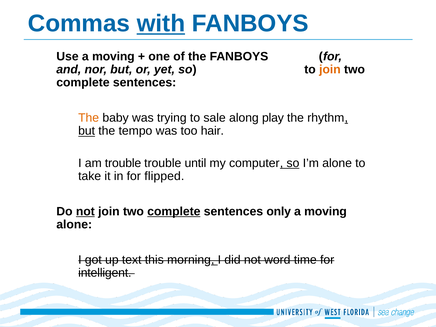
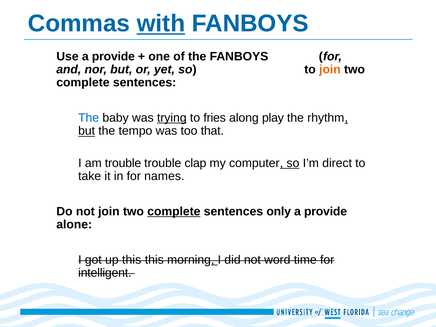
Use a moving: moving -> provide
The at (89, 118) colour: orange -> blue
trying underline: none -> present
sale: sale -> fries
hair: hair -> that
until: until -> clap
I’m alone: alone -> direct
flipped: flipped -> names
not at (85, 211) underline: present -> none
moving at (325, 211): moving -> provide
up text: text -> this
